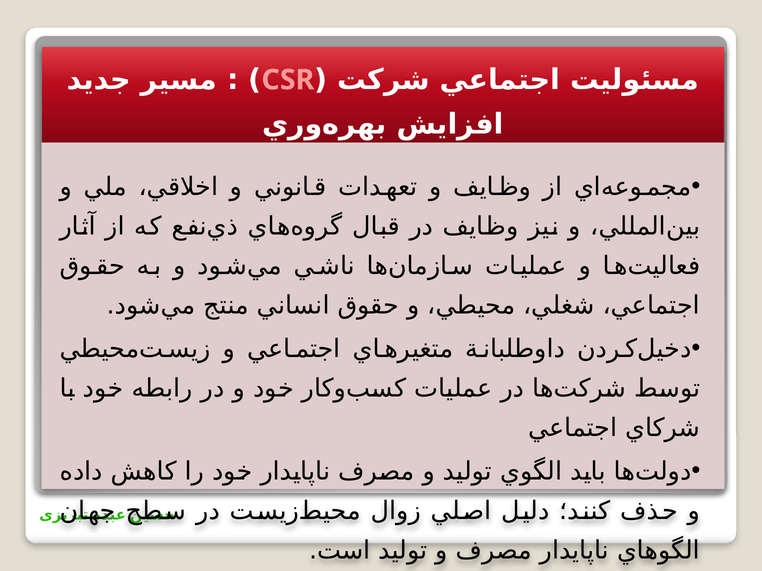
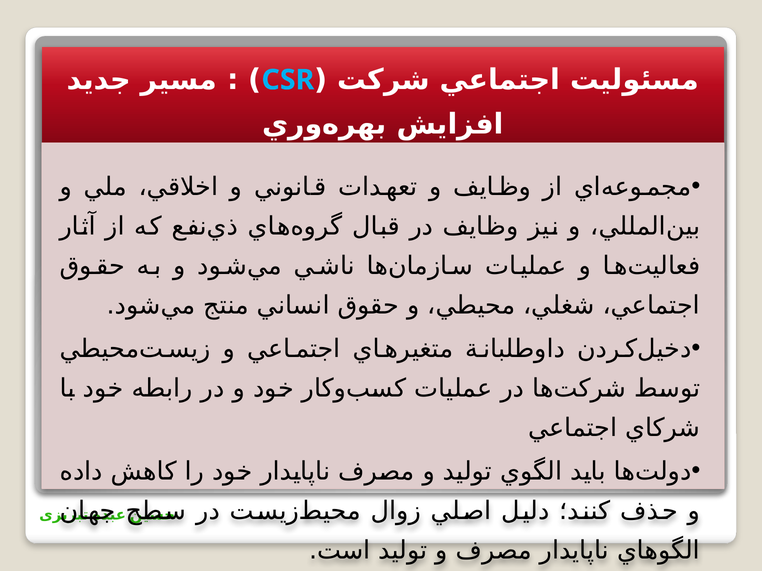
CSR colour: pink -> light blue
